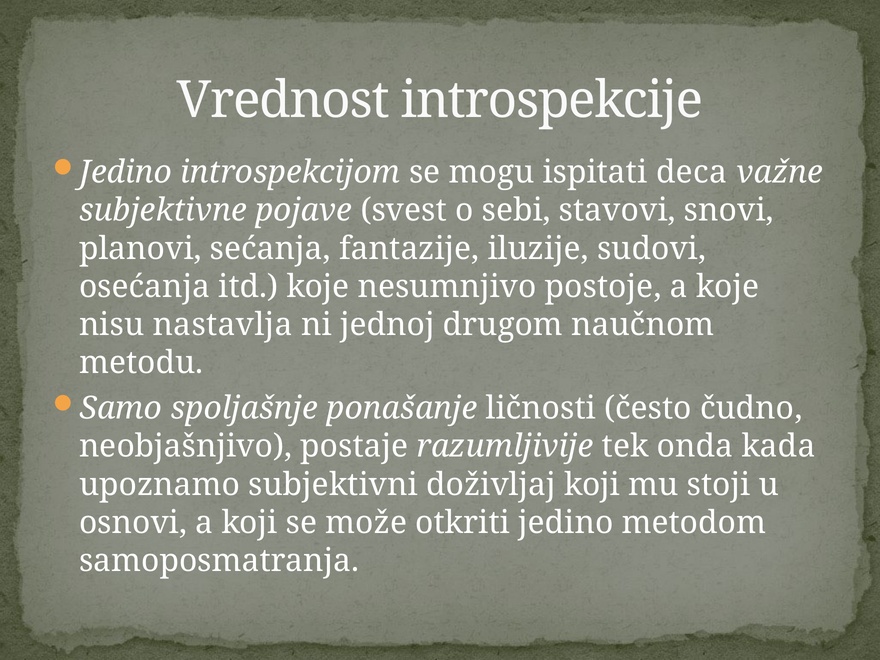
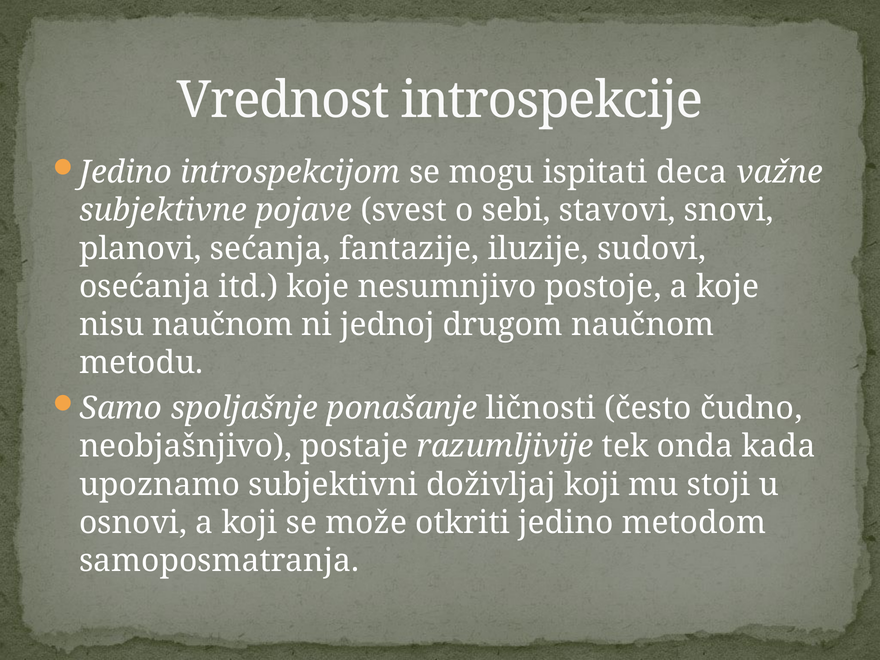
nisu nastavlja: nastavlja -> naučnom
